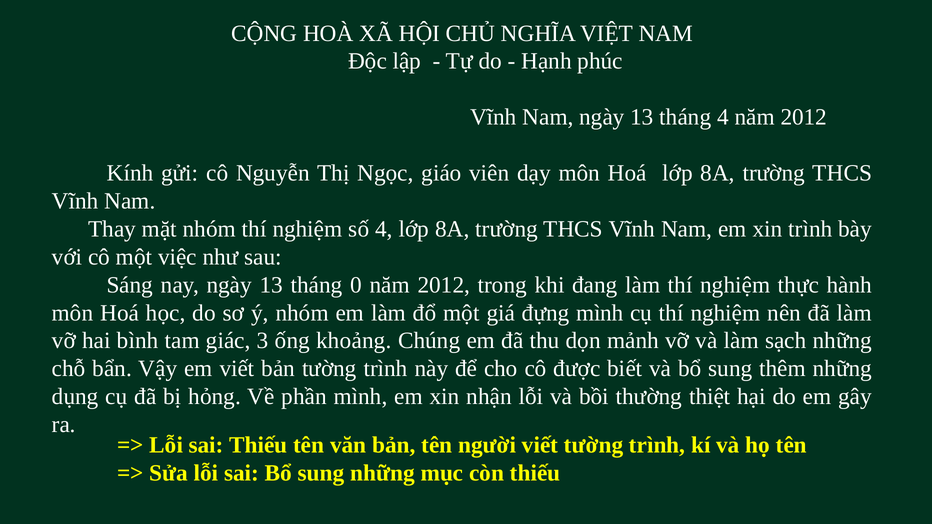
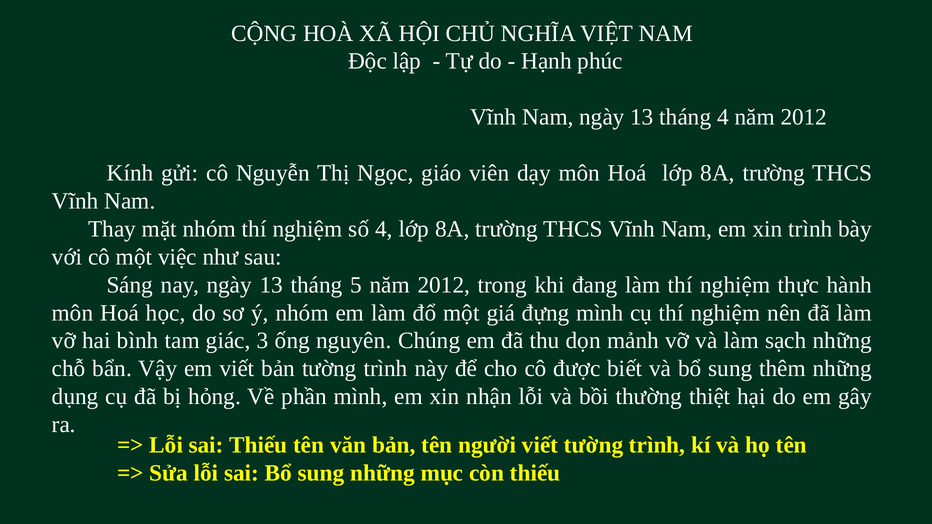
0: 0 -> 5
khoảng: khoảng -> nguyên
